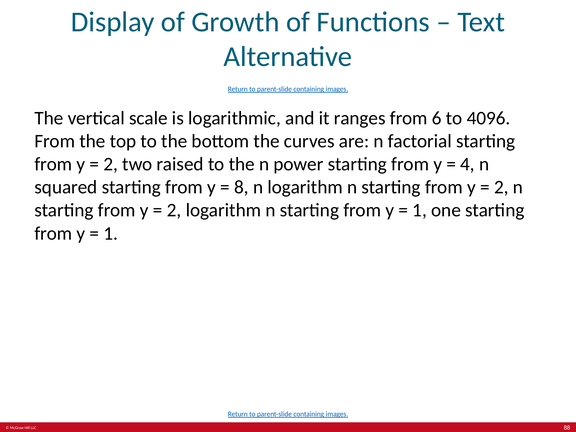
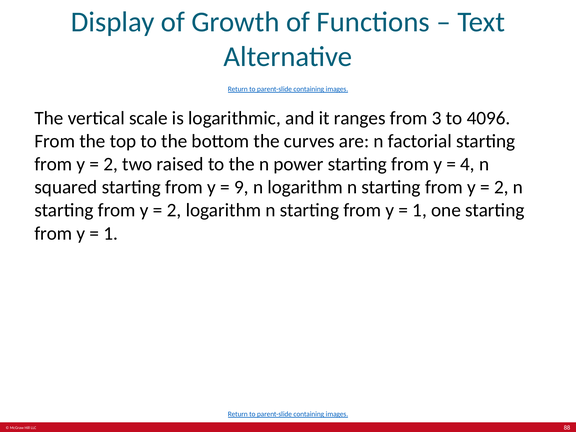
6: 6 -> 3
8: 8 -> 9
